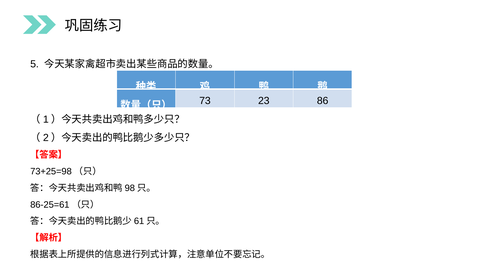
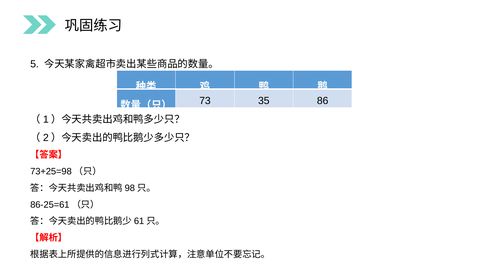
23: 23 -> 35
